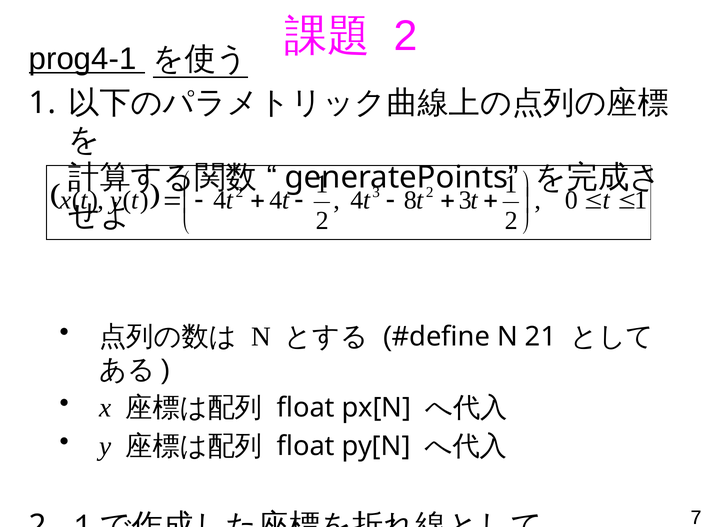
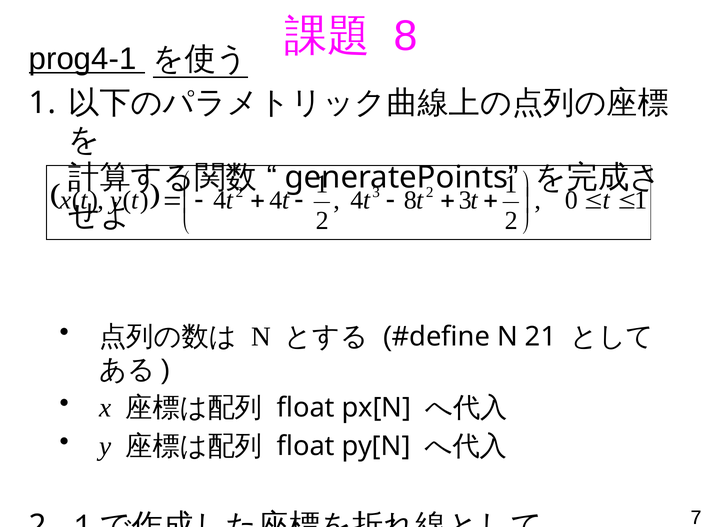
2 at (405, 36): 2 -> 8
